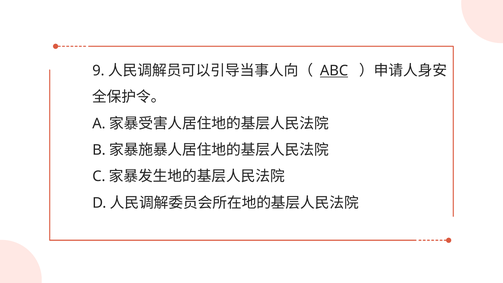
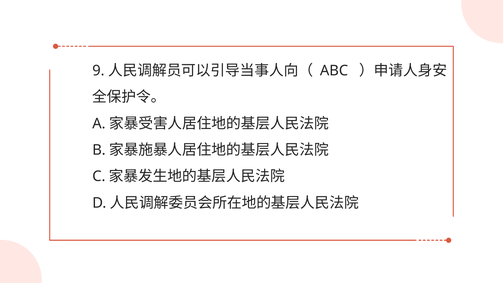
ABC underline: present -> none
